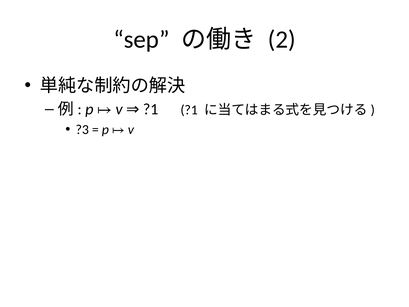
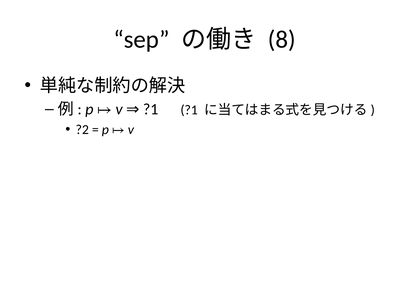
2: 2 -> 8
?3: ?3 -> ?2
